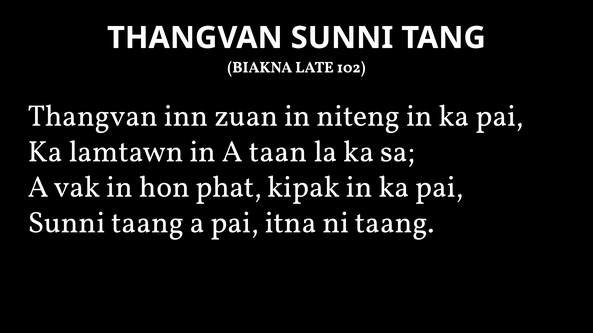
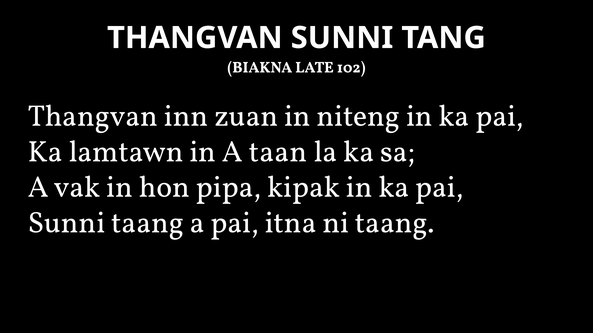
phat: phat -> pipa
